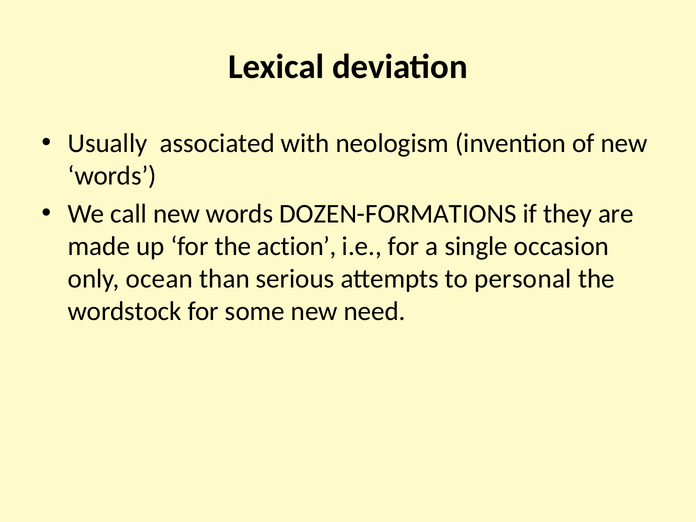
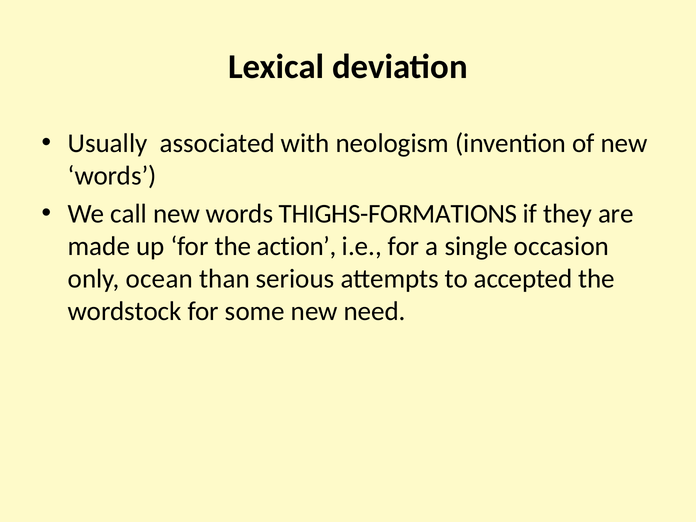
DOZEN-FORMATIONS: DOZEN-FORMATIONS -> THIGHS-FORMATIONS
personal: personal -> accepted
